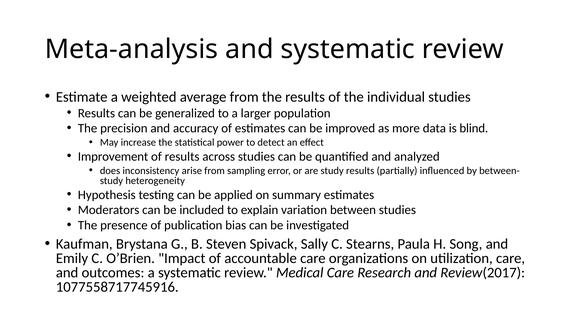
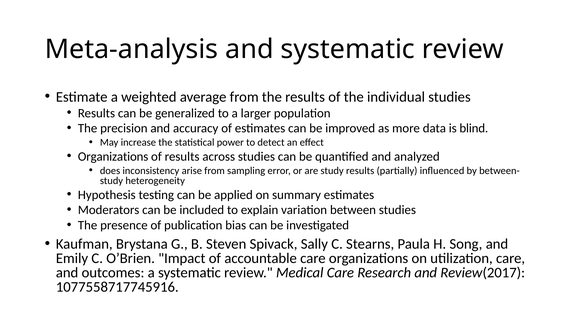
Improvement at (113, 156): Improvement -> Organizations
